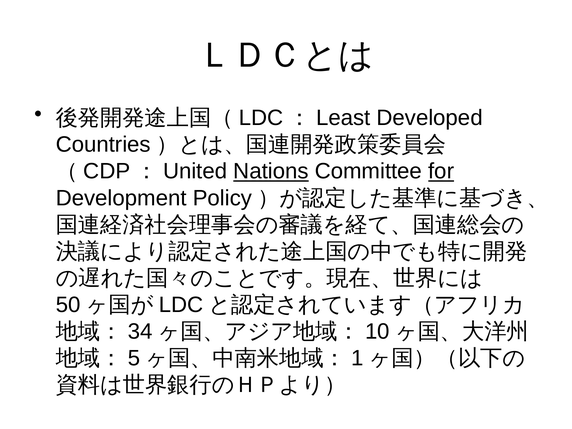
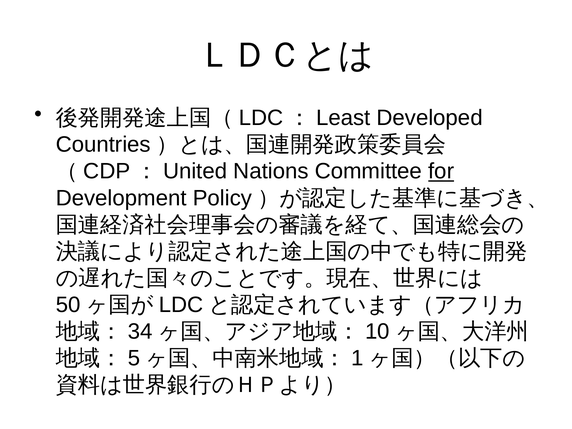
Nations underline: present -> none
